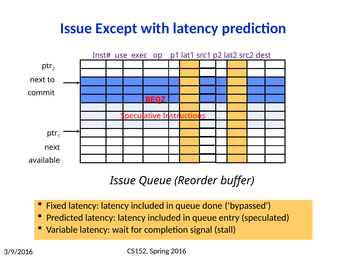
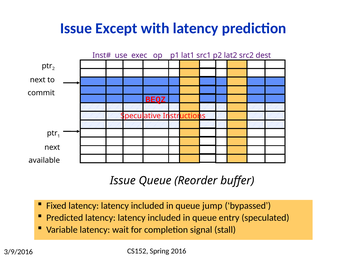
done: done -> jump
